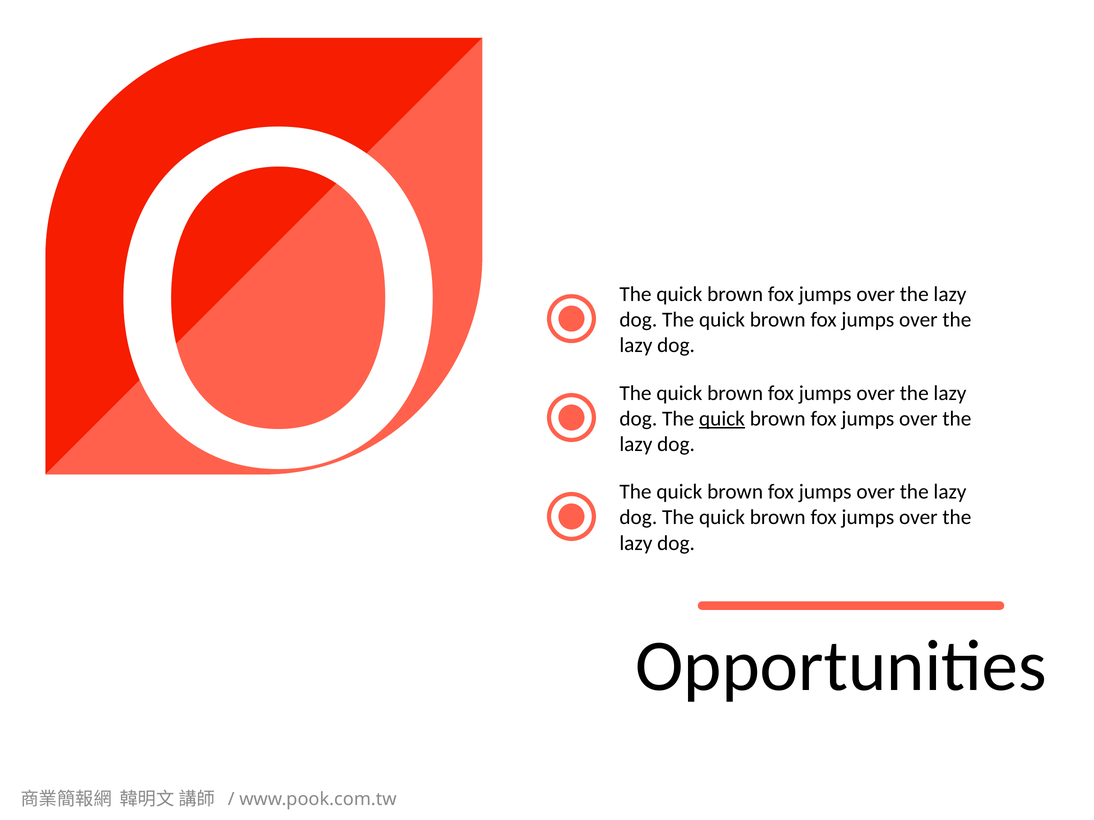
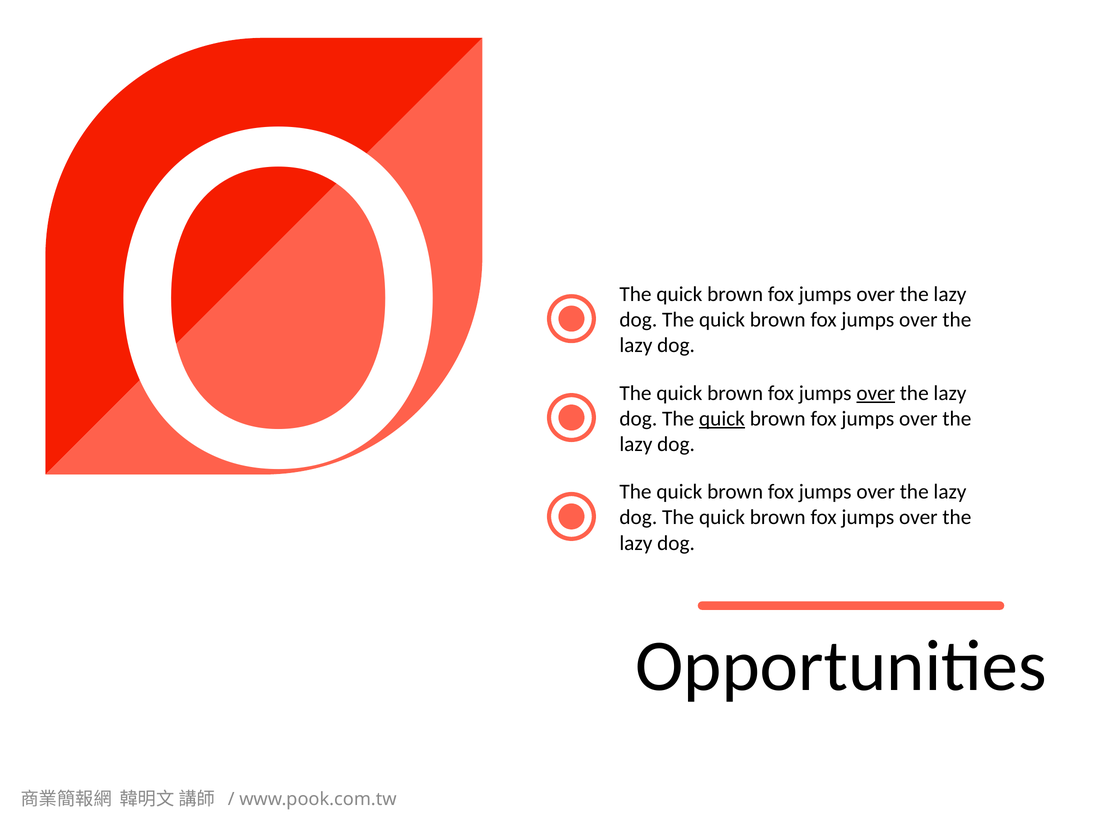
over at (876, 393) underline: none -> present
